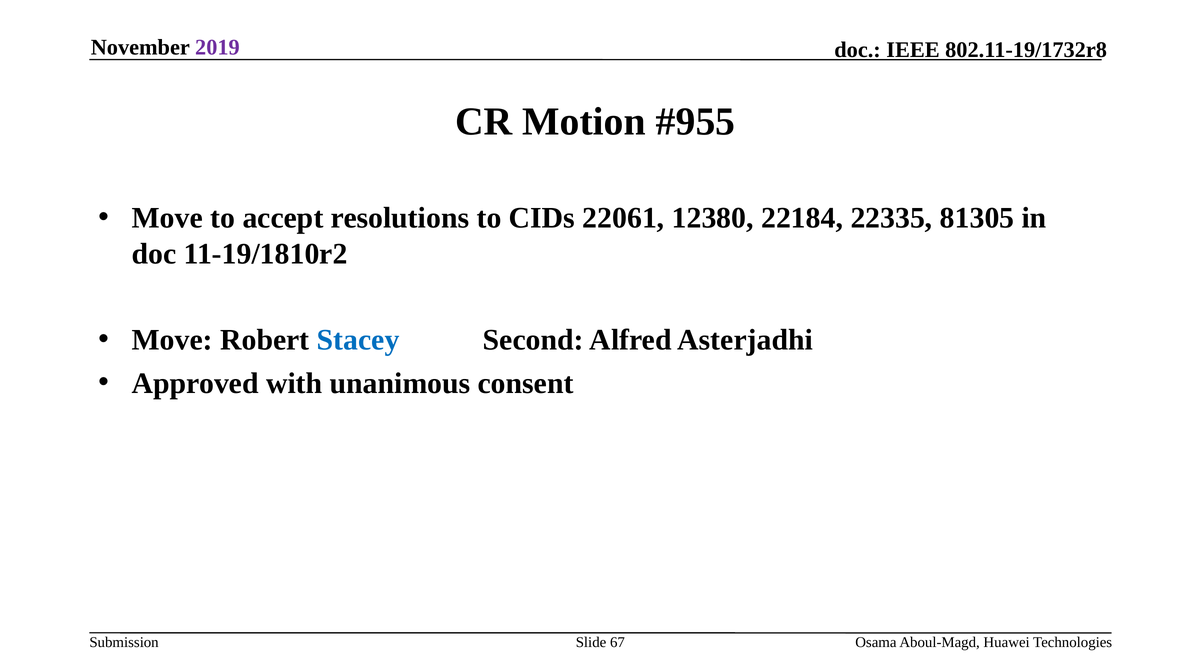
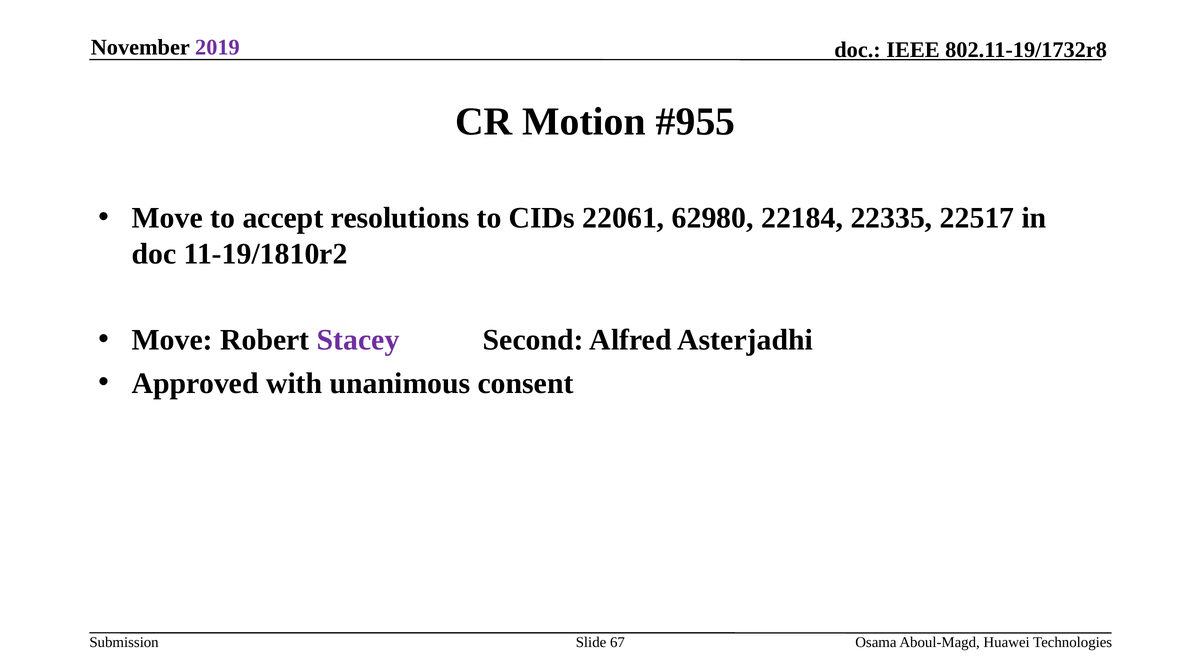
12380: 12380 -> 62980
81305: 81305 -> 22517
Stacey colour: blue -> purple
